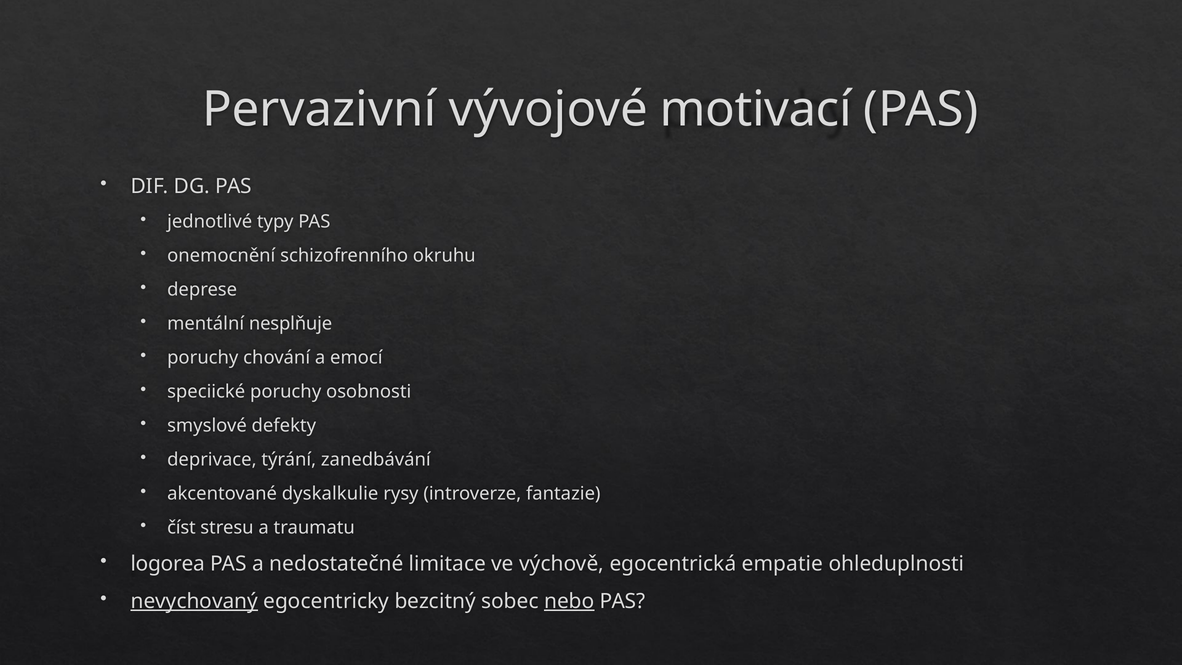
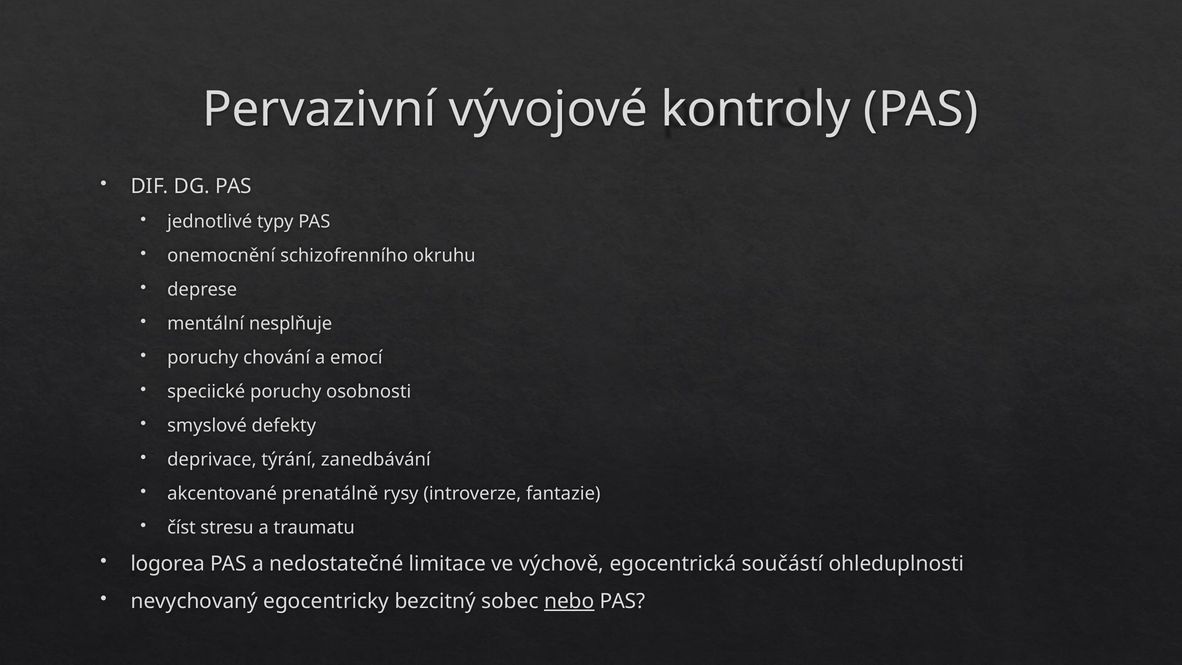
motivací: motivací -> kontroly
dyskalkulie: dyskalkulie -> prenatálně
empatie: empatie -> součástí
nevychovaný underline: present -> none
